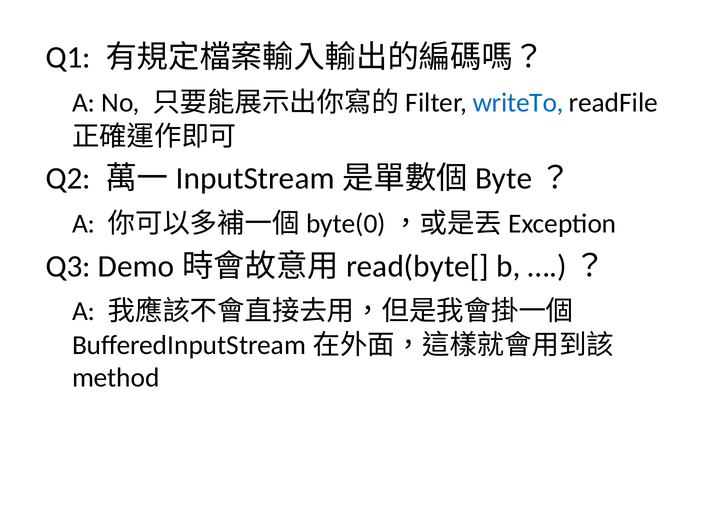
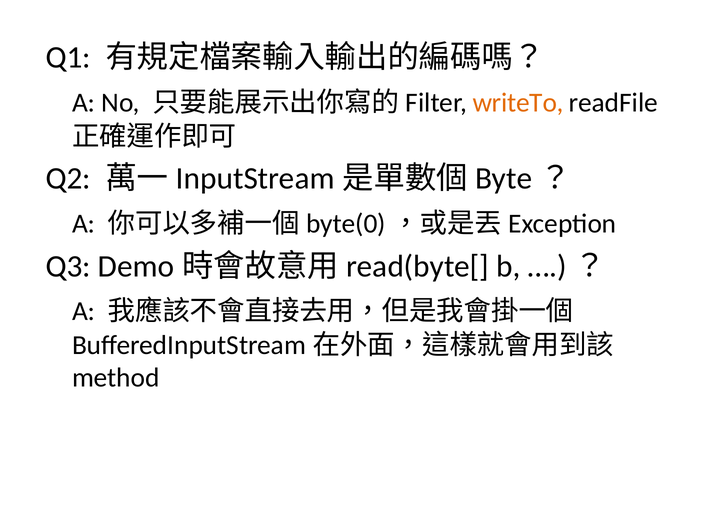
writeTo colour: blue -> orange
